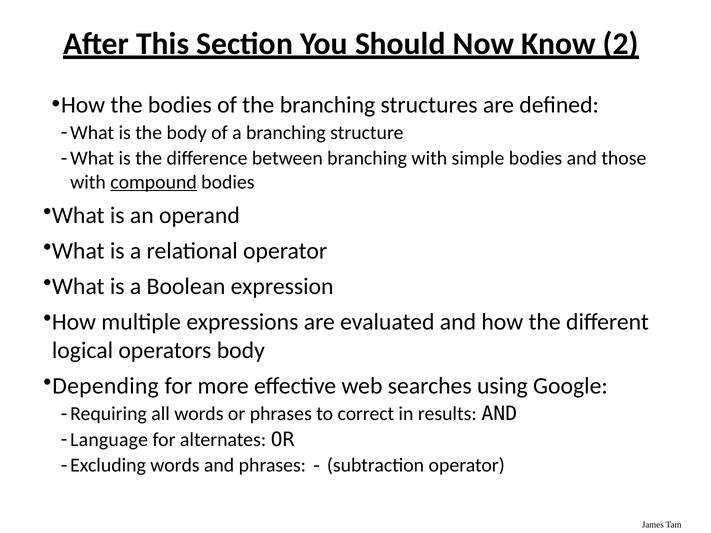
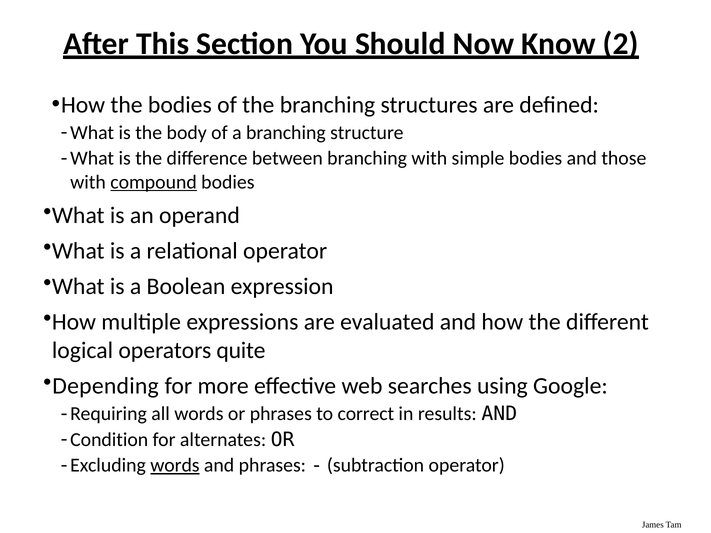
operators body: body -> quite
Language: Language -> Condition
words at (175, 465) underline: none -> present
